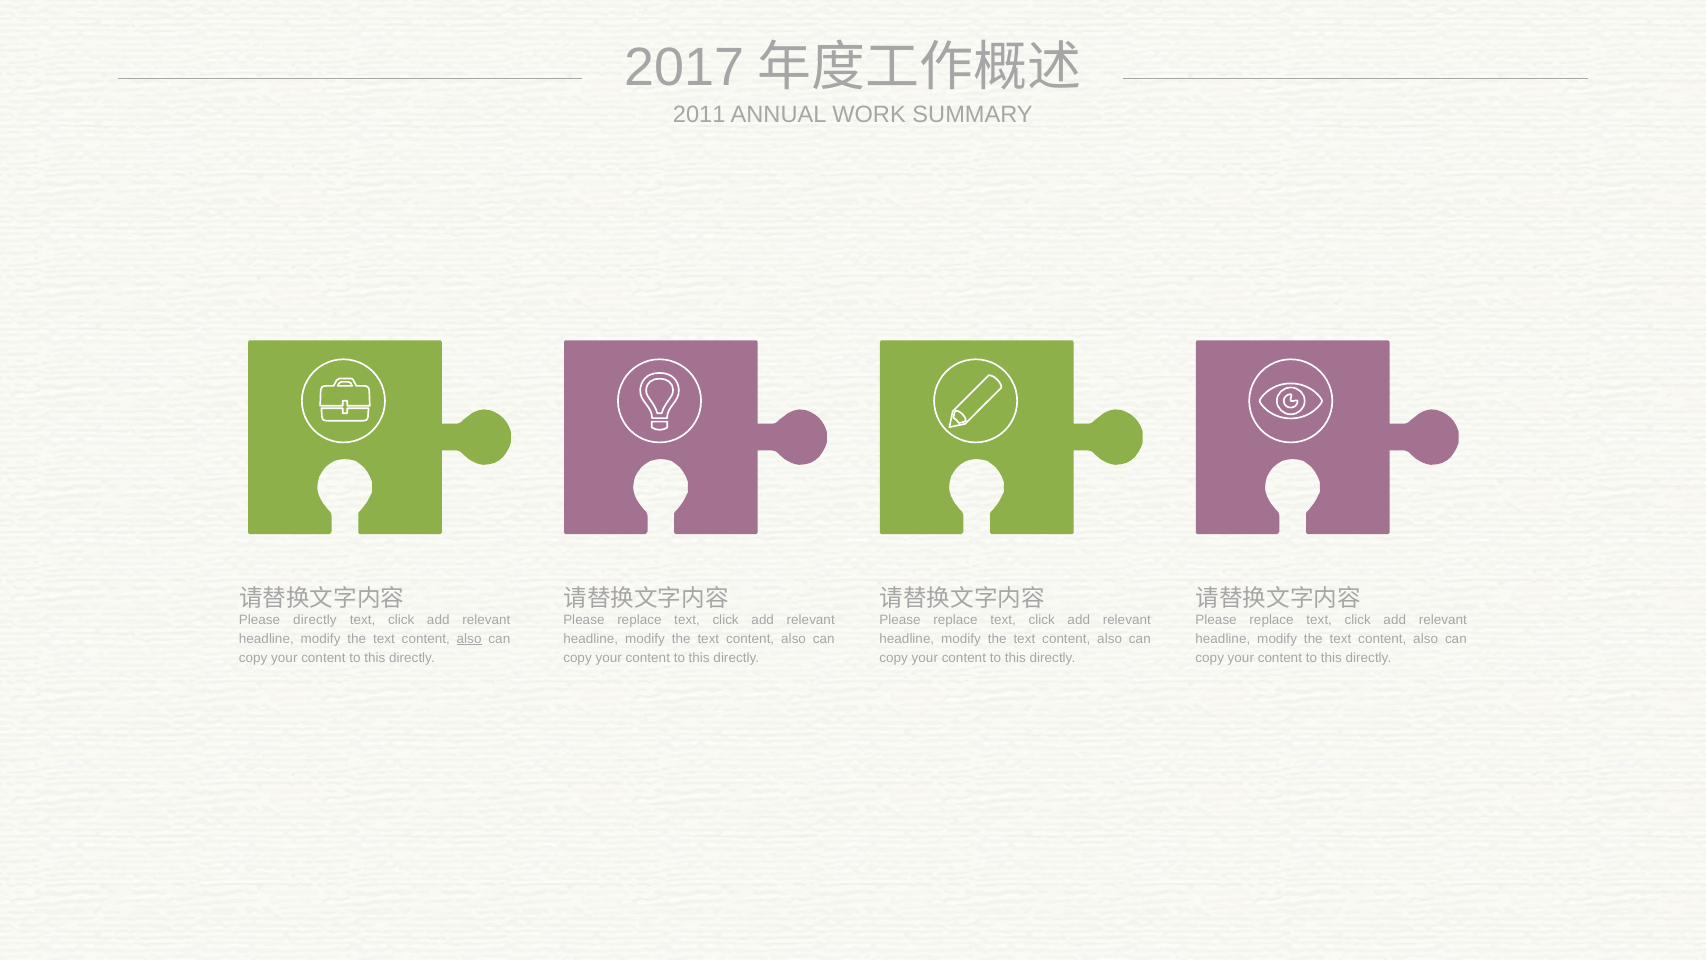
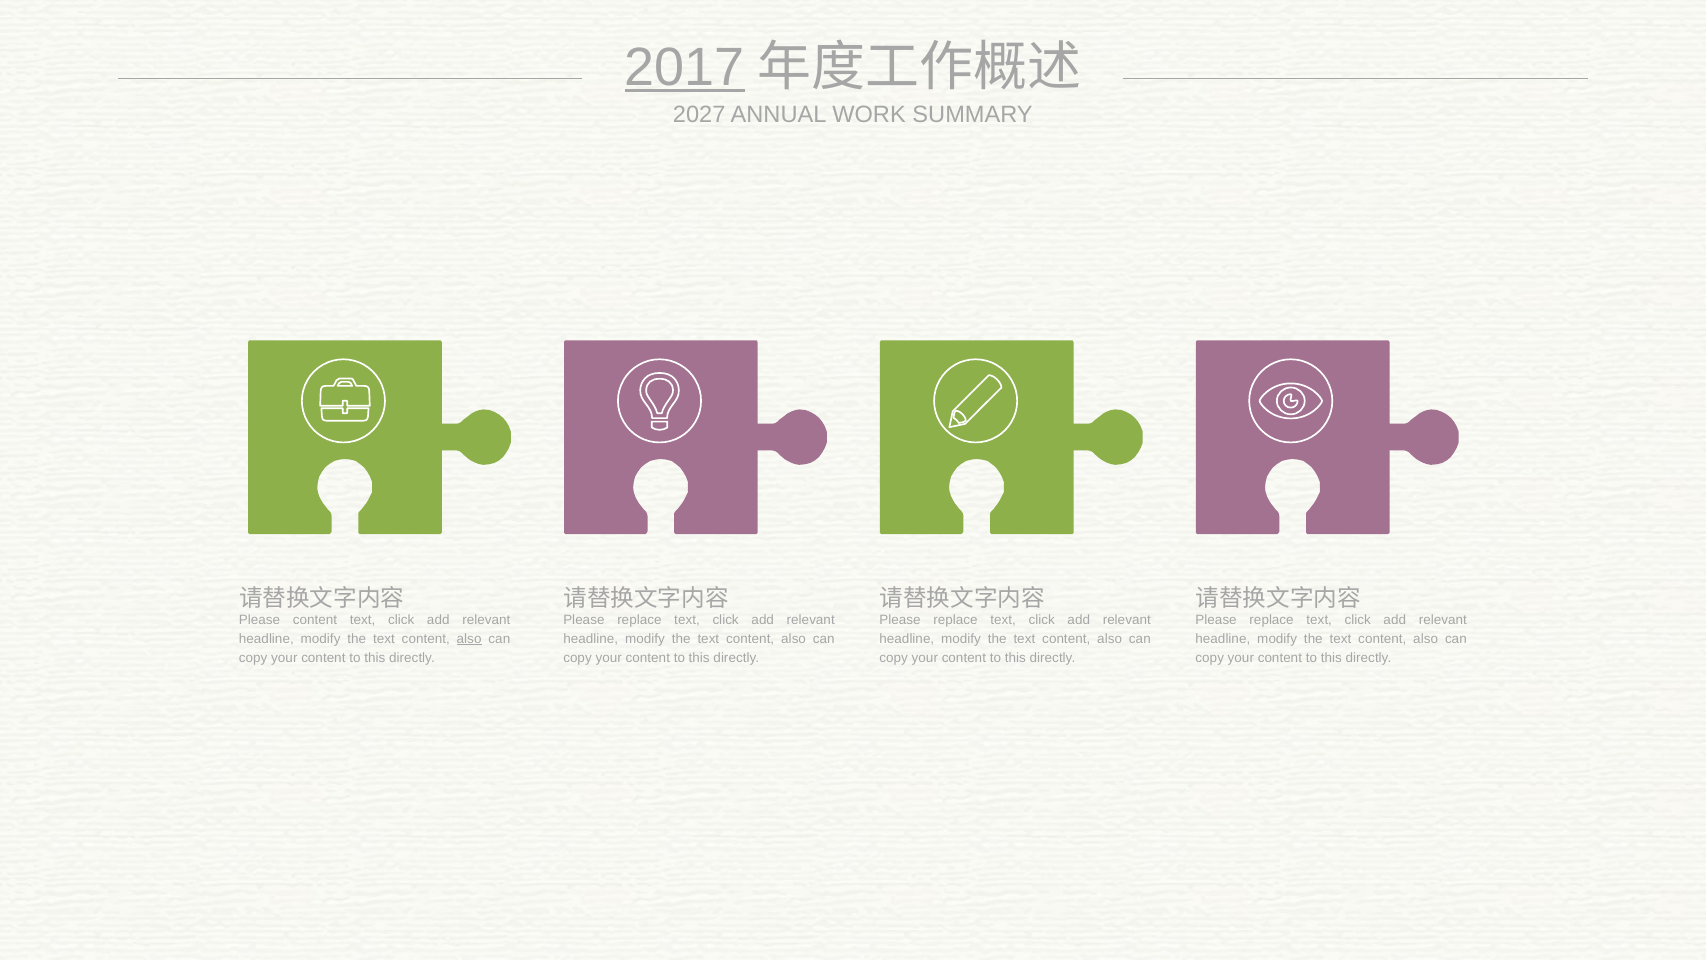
2017 underline: none -> present
2011: 2011 -> 2027
Please directly: directly -> content
